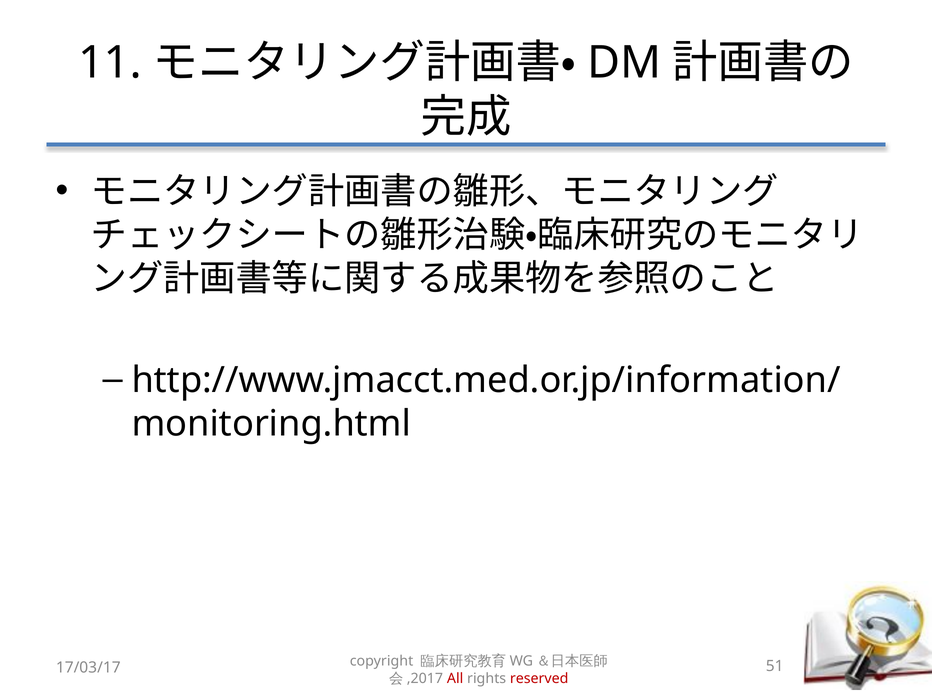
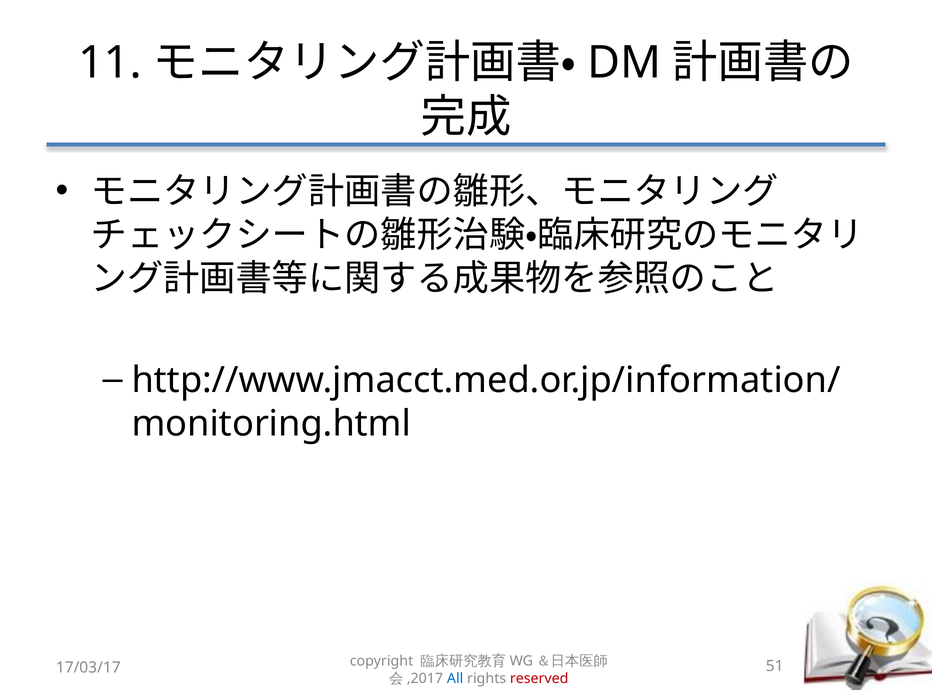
All colour: red -> blue
